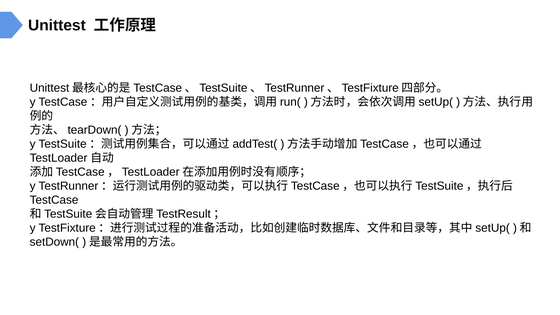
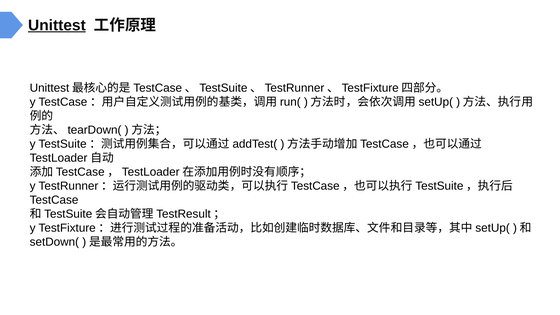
Unittest underline: none -> present
